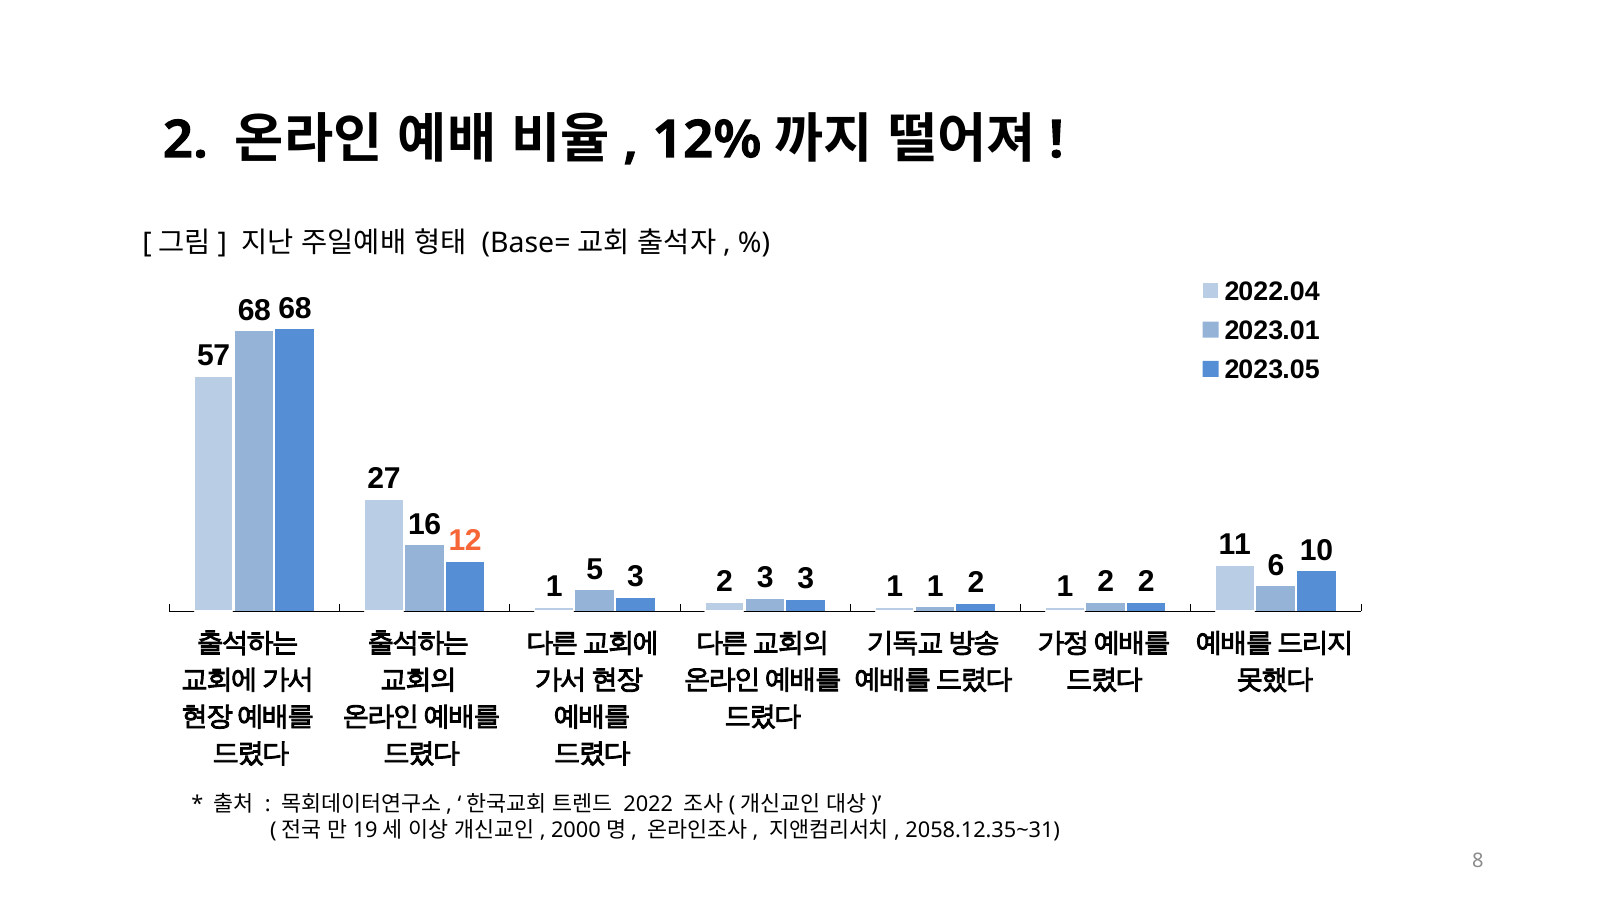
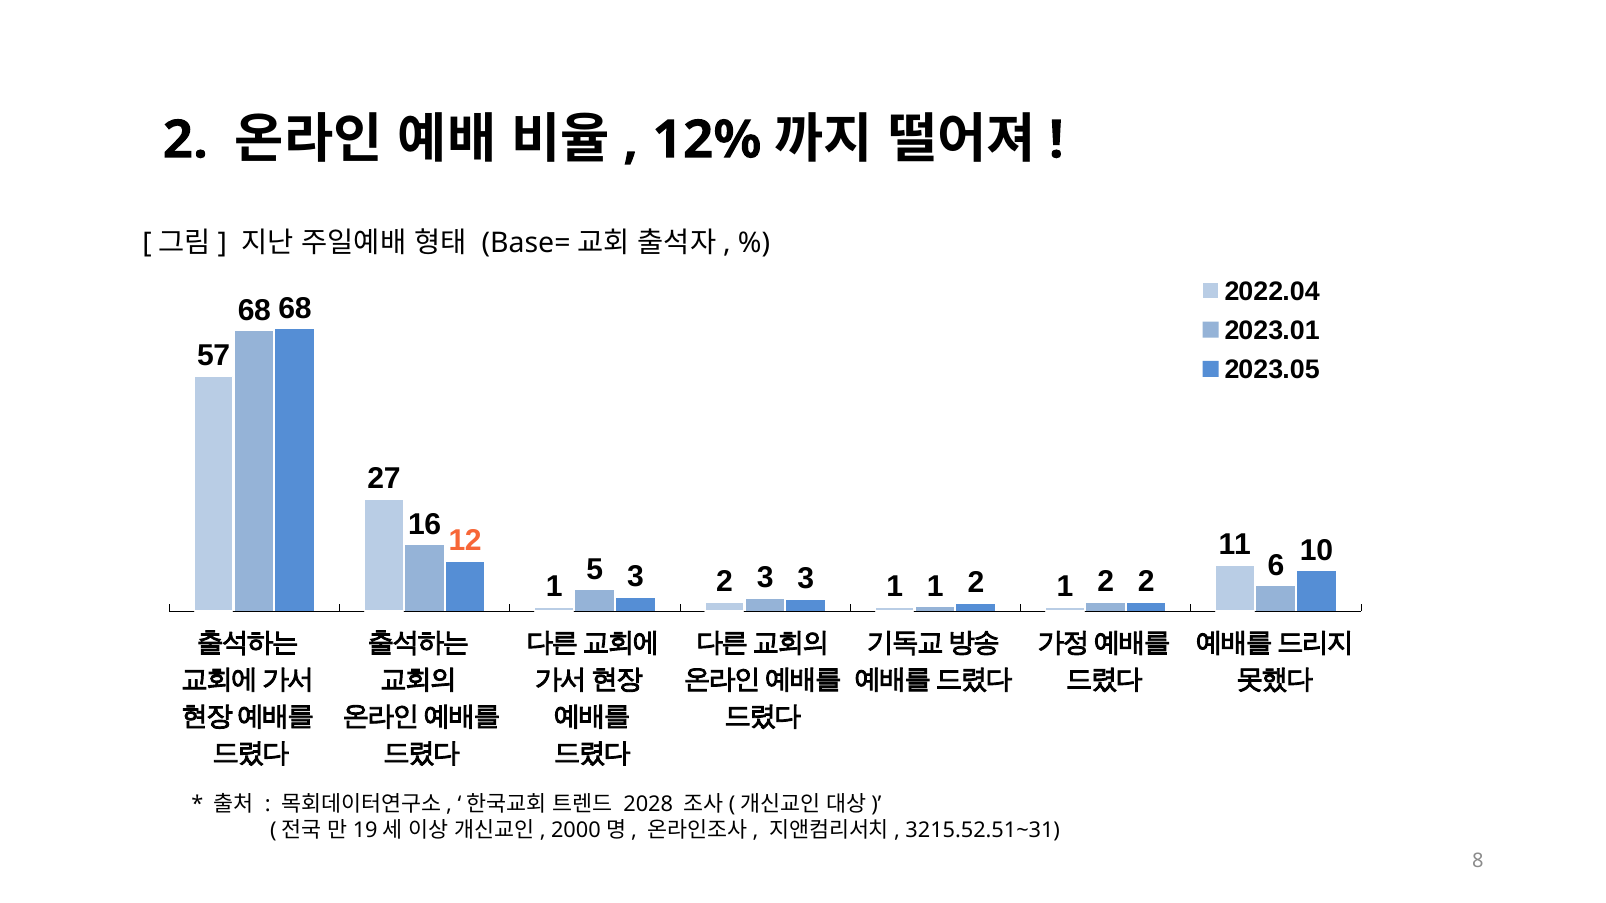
2022: 2022 -> 2028
2058.12.35~31: 2058.12.35~31 -> 3215.52.51~31
